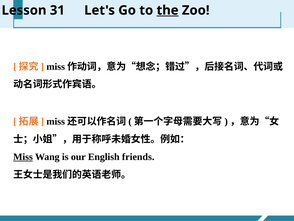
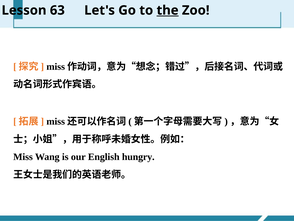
31: 31 -> 63
Miss underline: present -> none
friends: friends -> hungry
